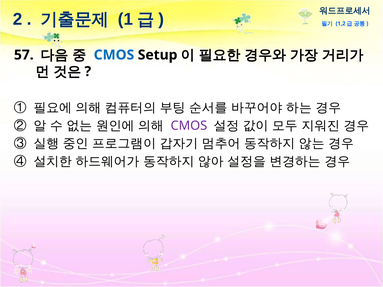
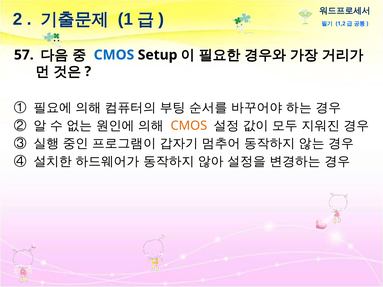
CMOS at (189, 126) colour: purple -> orange
